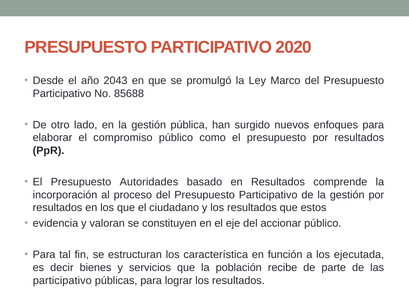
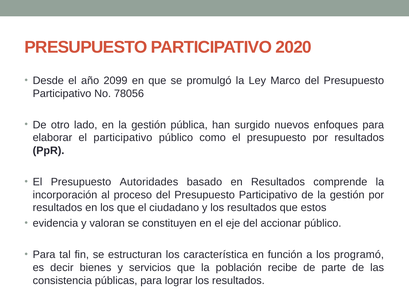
2043: 2043 -> 2099
85688: 85688 -> 78056
el compromiso: compromiso -> participativo
ejecutada: ejecutada -> programó
participativo at (62, 281): participativo -> consistencia
